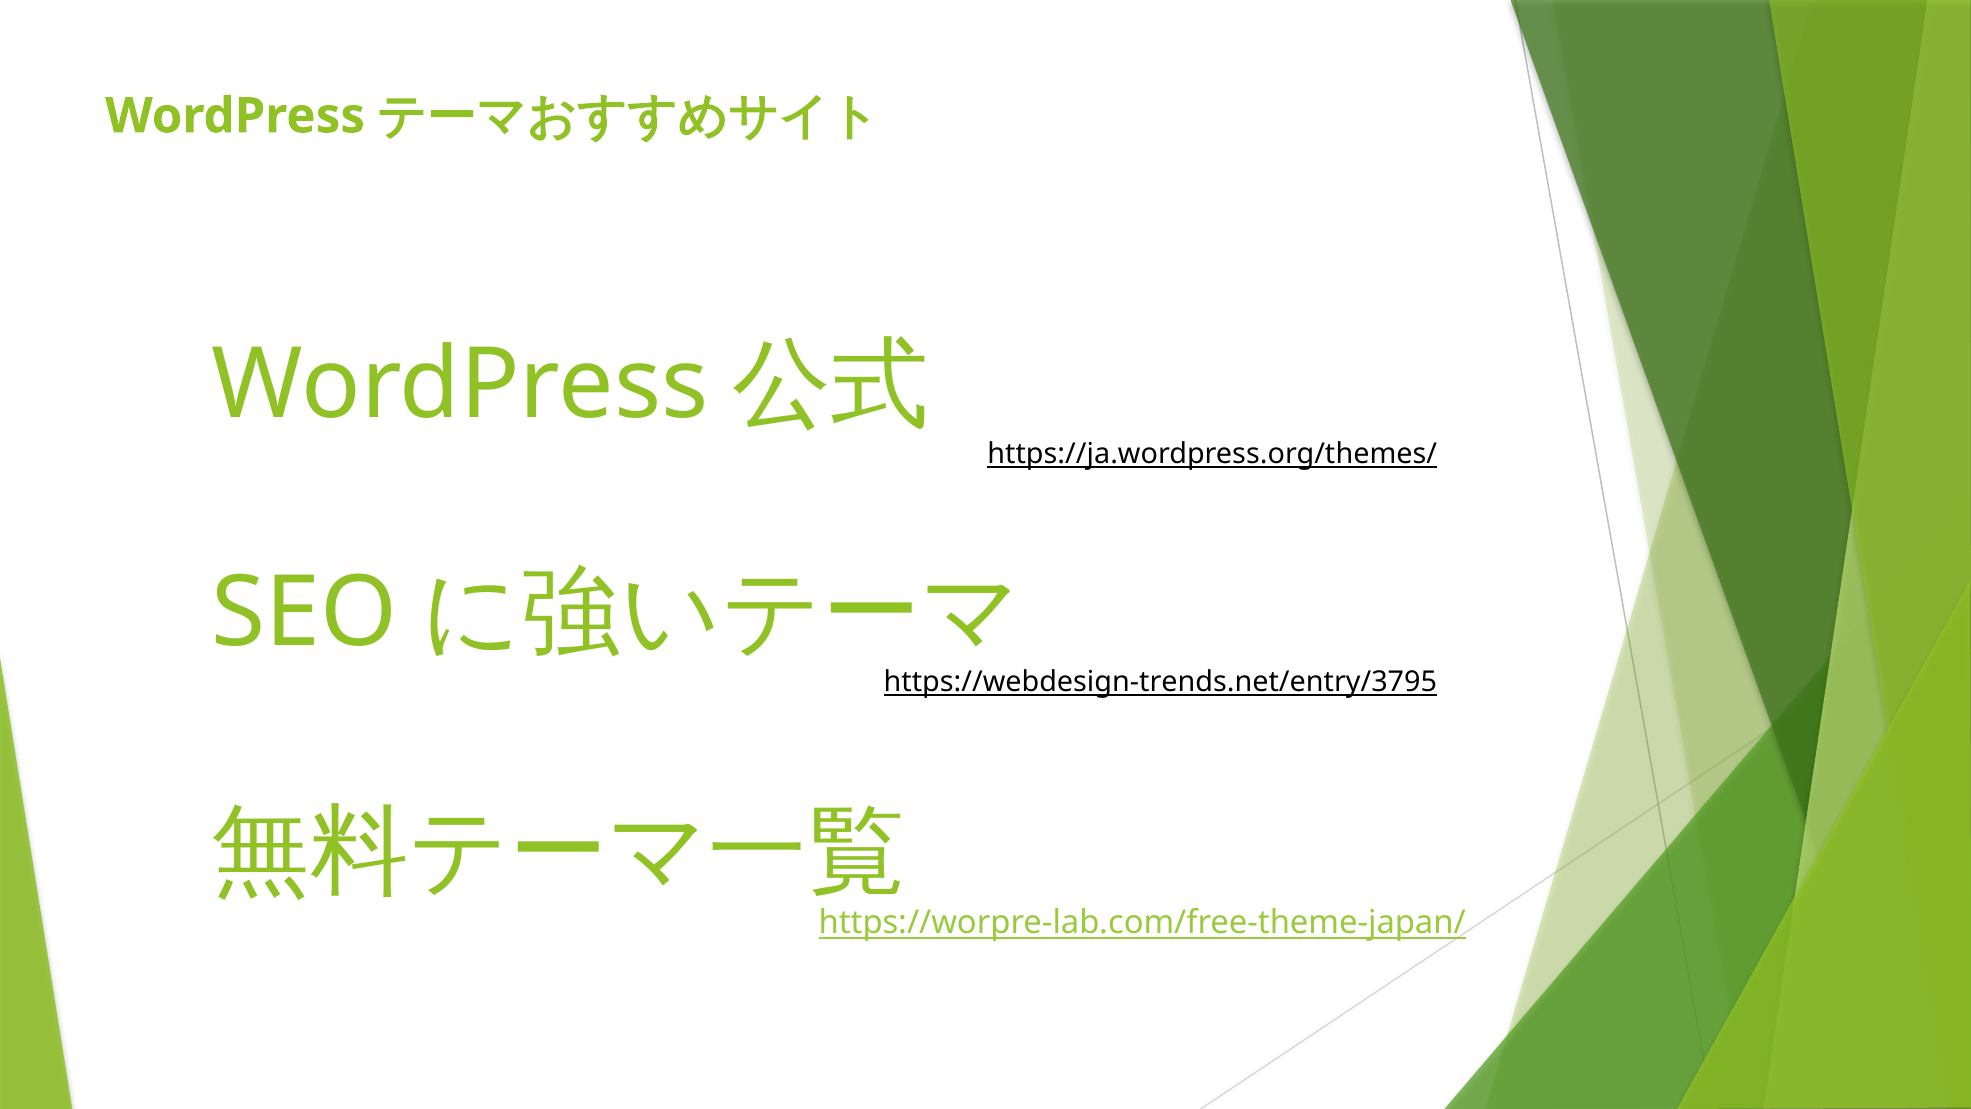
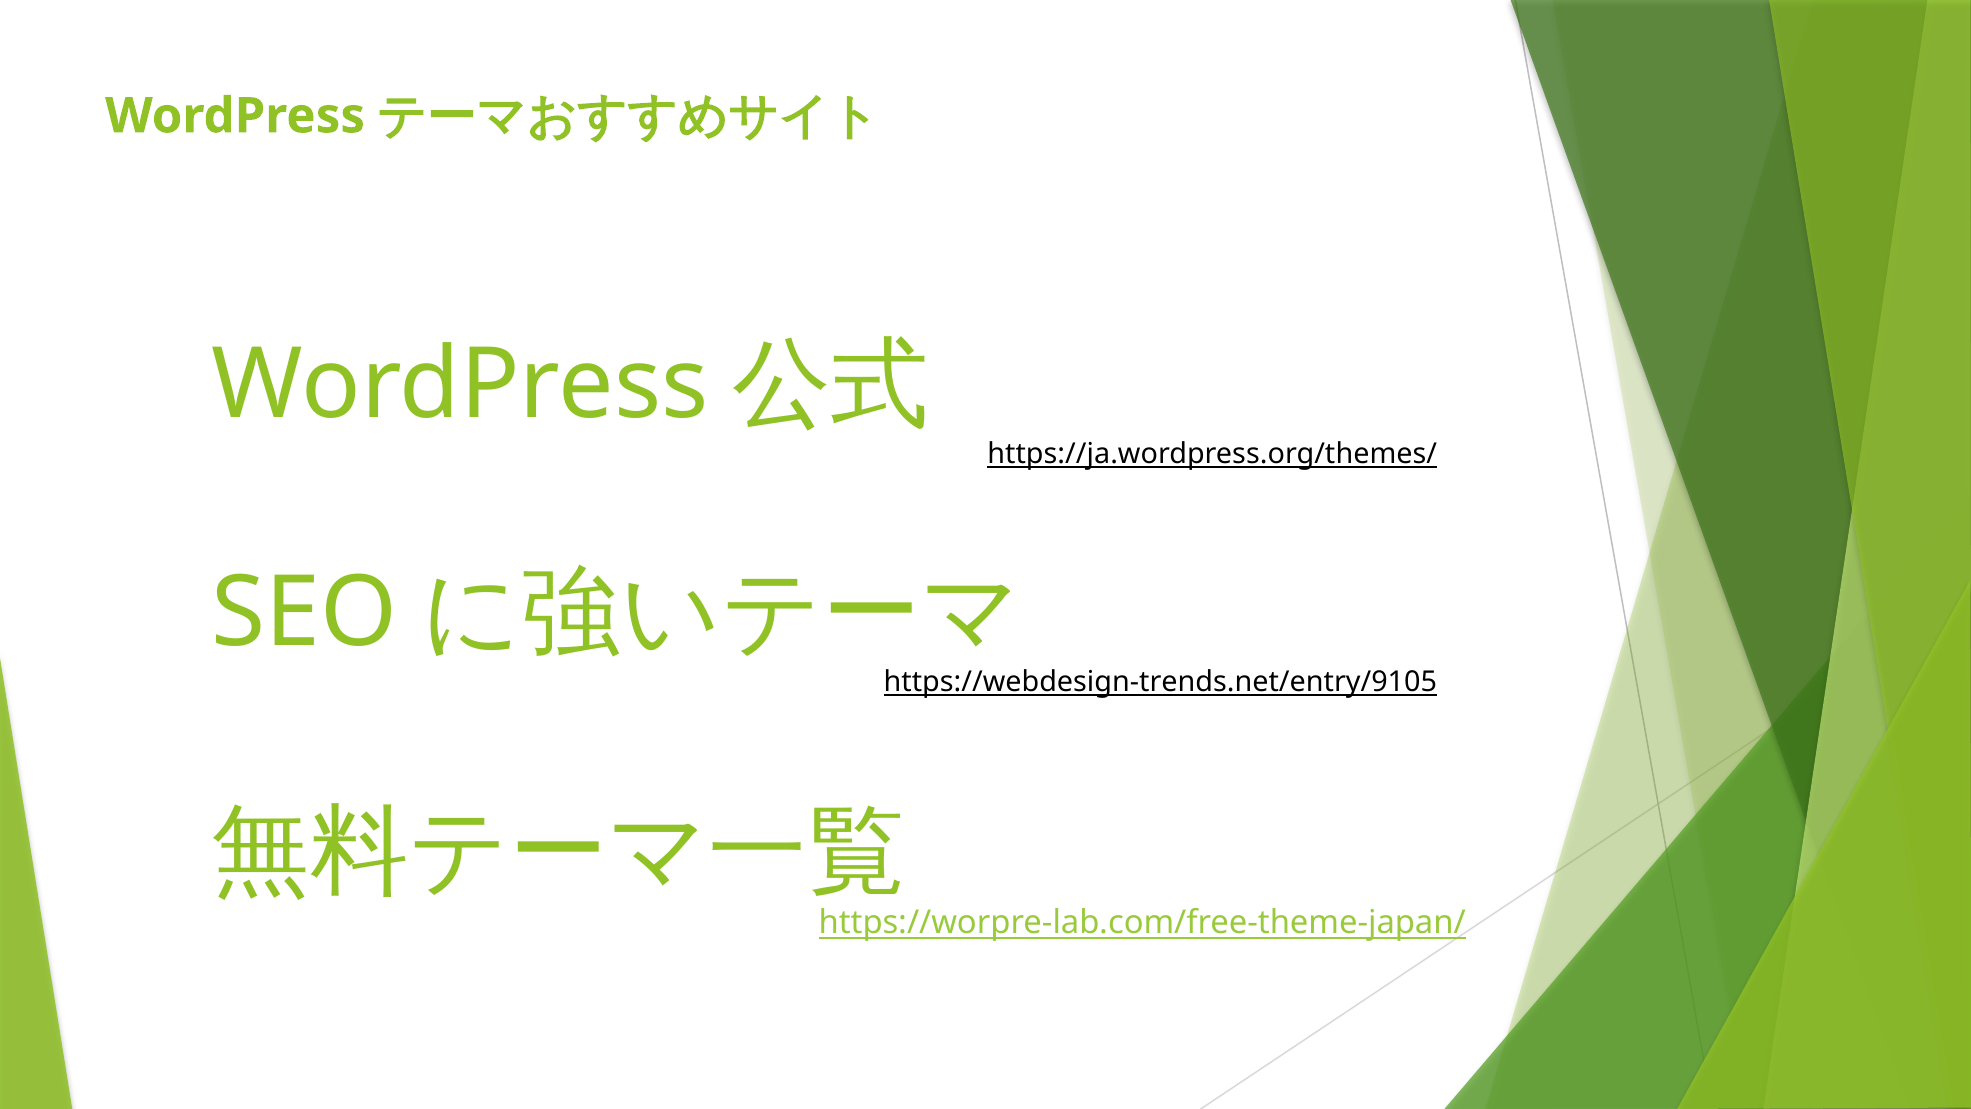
https://webdesign-trends.net/entry/3795: https://webdesign-trends.net/entry/3795 -> https://webdesign-trends.net/entry/9105
